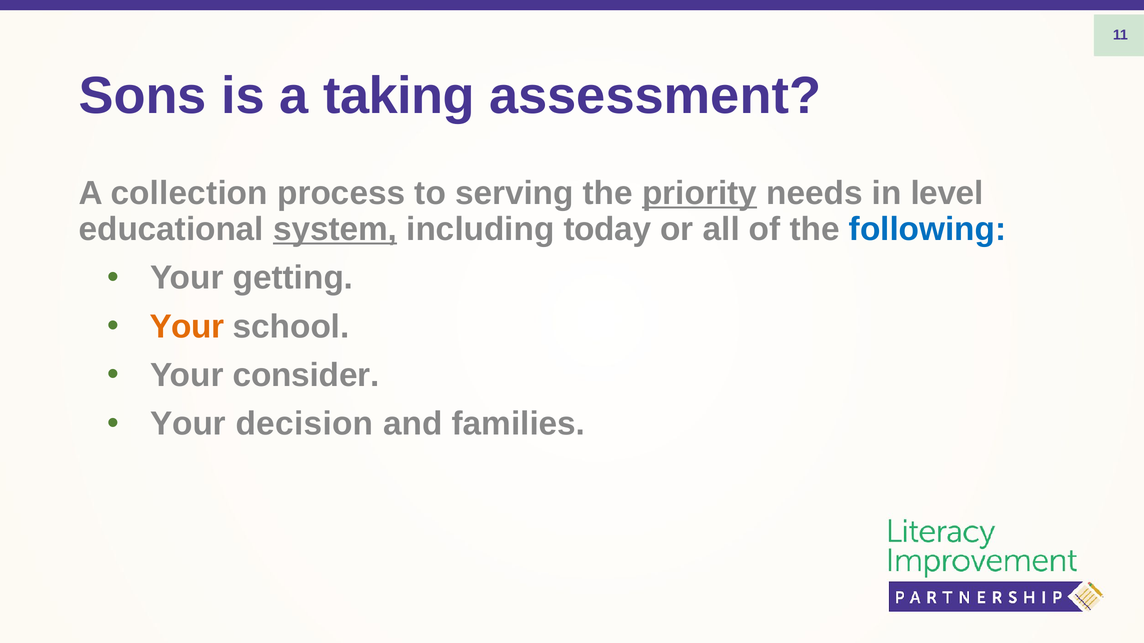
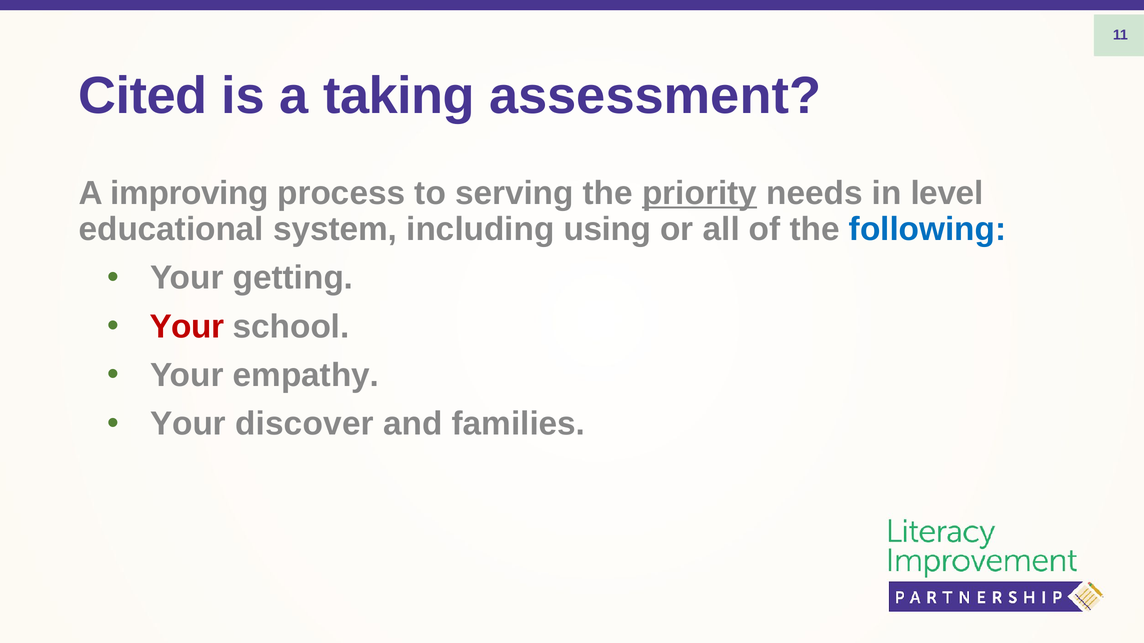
Sons: Sons -> Cited
collection: collection -> improving
system underline: present -> none
today: today -> using
Your at (187, 327) colour: orange -> red
consider: consider -> empathy
decision: decision -> discover
